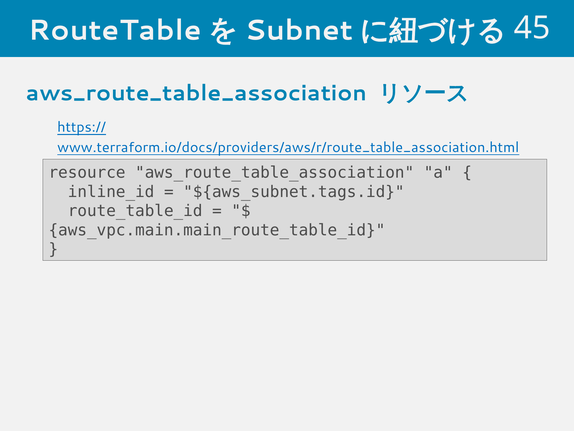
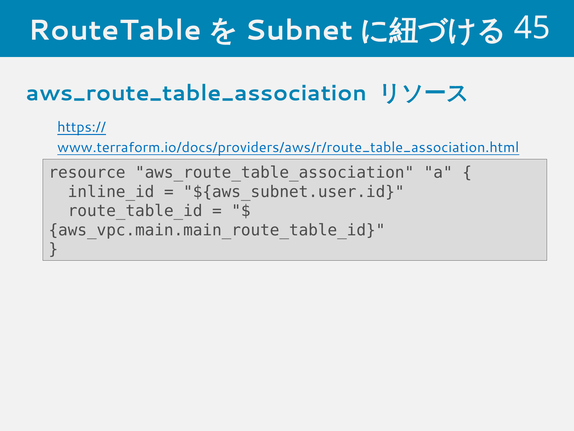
${aws_subnet.tags.id: ${aws_subnet.tags.id -> ${aws_subnet.user.id
